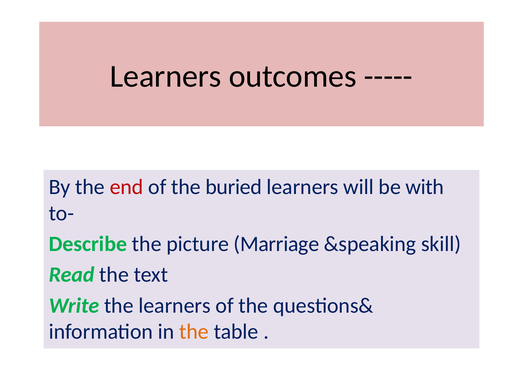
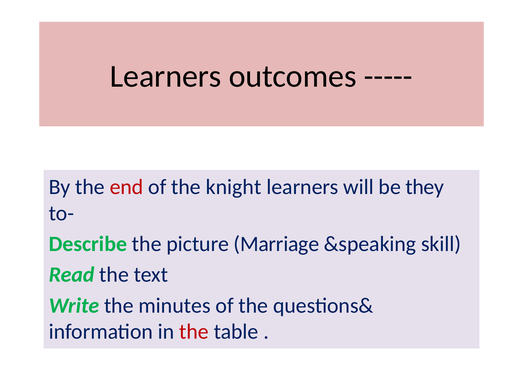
buried: buried -> knight
with: with -> they
the learners: learners -> minutes
the at (194, 332) colour: orange -> red
